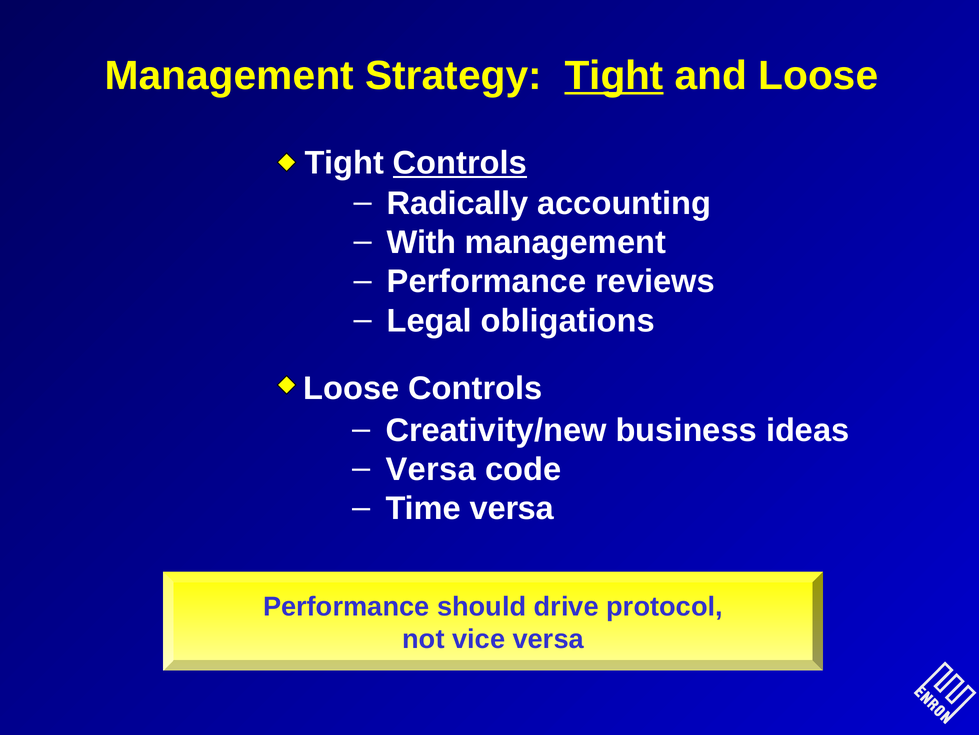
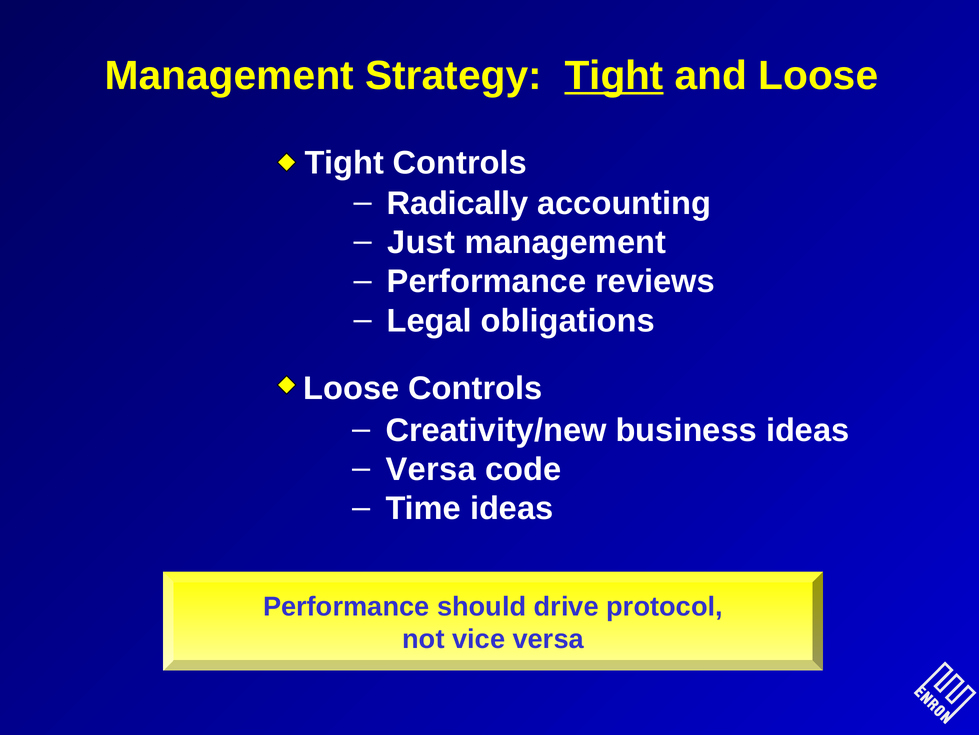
Controls at (460, 163) underline: present -> none
With: With -> Just
Time versa: versa -> ideas
